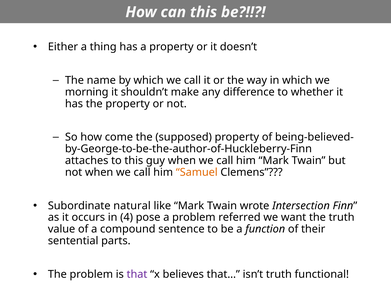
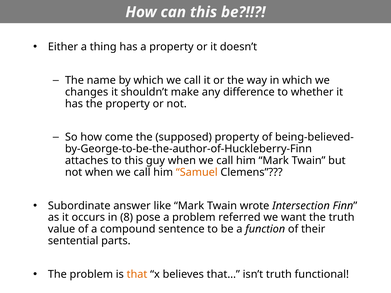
morning: morning -> changes
natural: natural -> answer
4: 4 -> 8
that colour: purple -> orange
